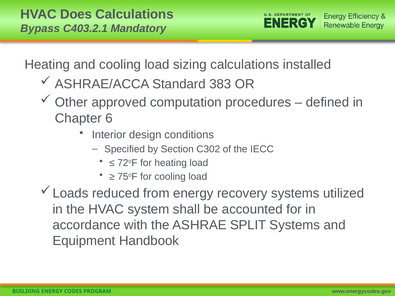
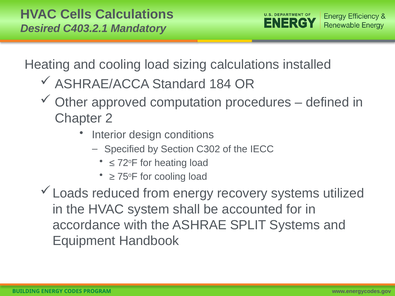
Does: Does -> Cells
Bypass: Bypass -> Desired
383: 383 -> 184
6: 6 -> 2
